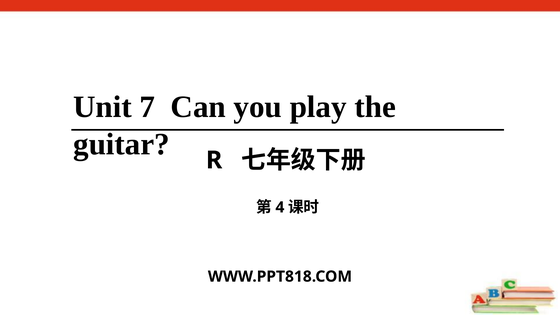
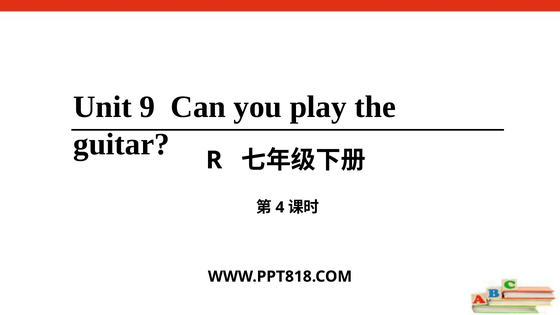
7: 7 -> 9
